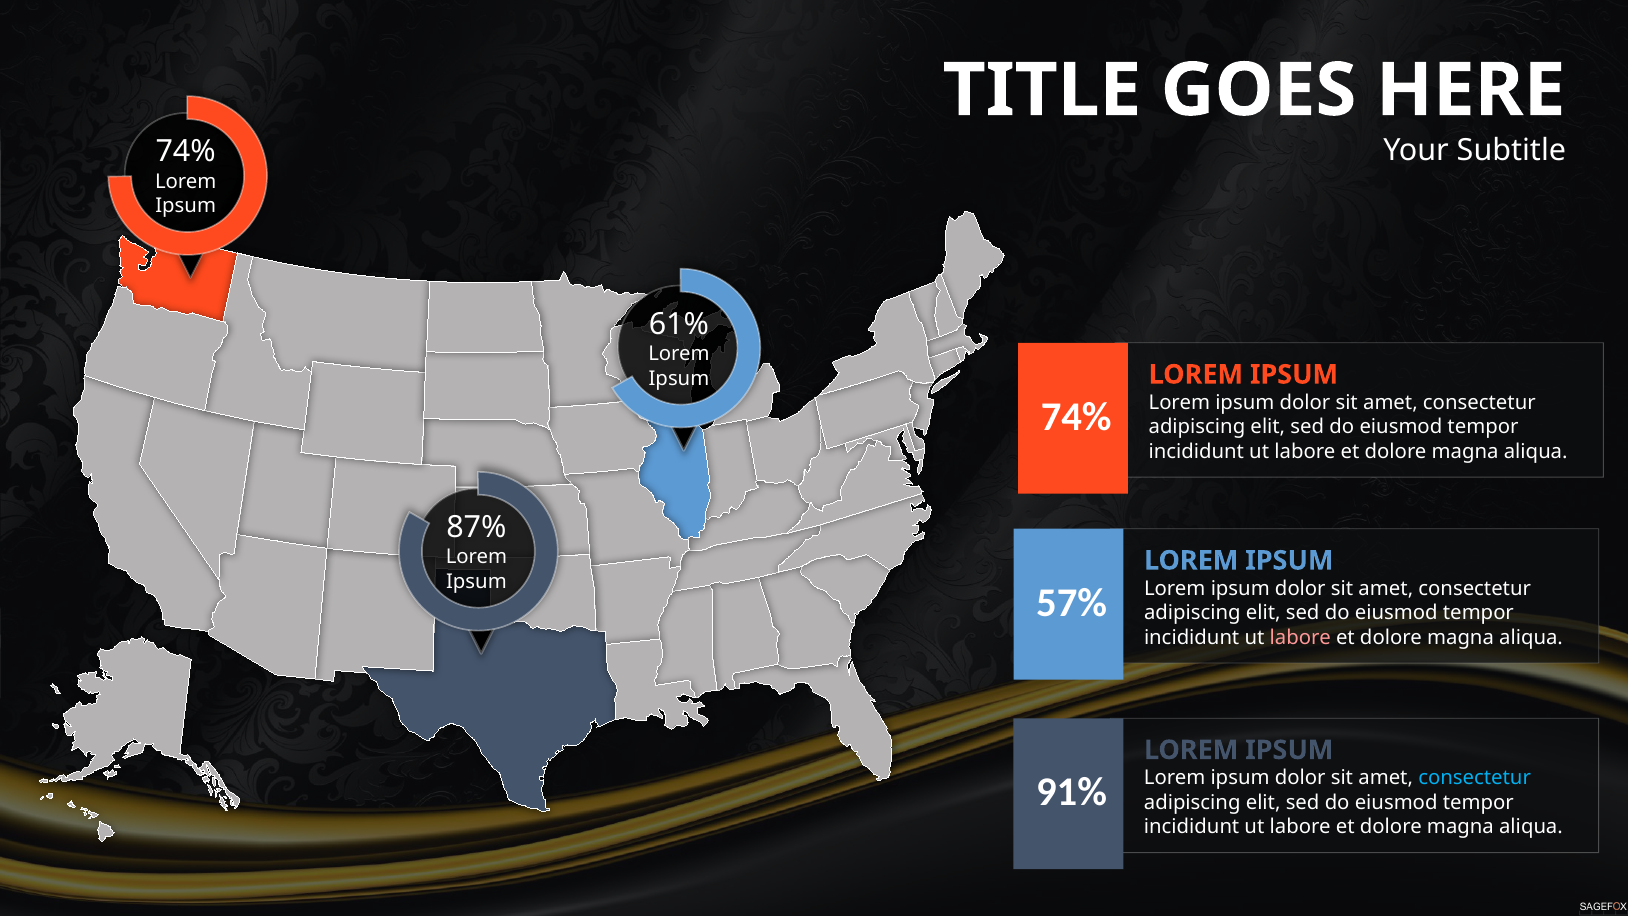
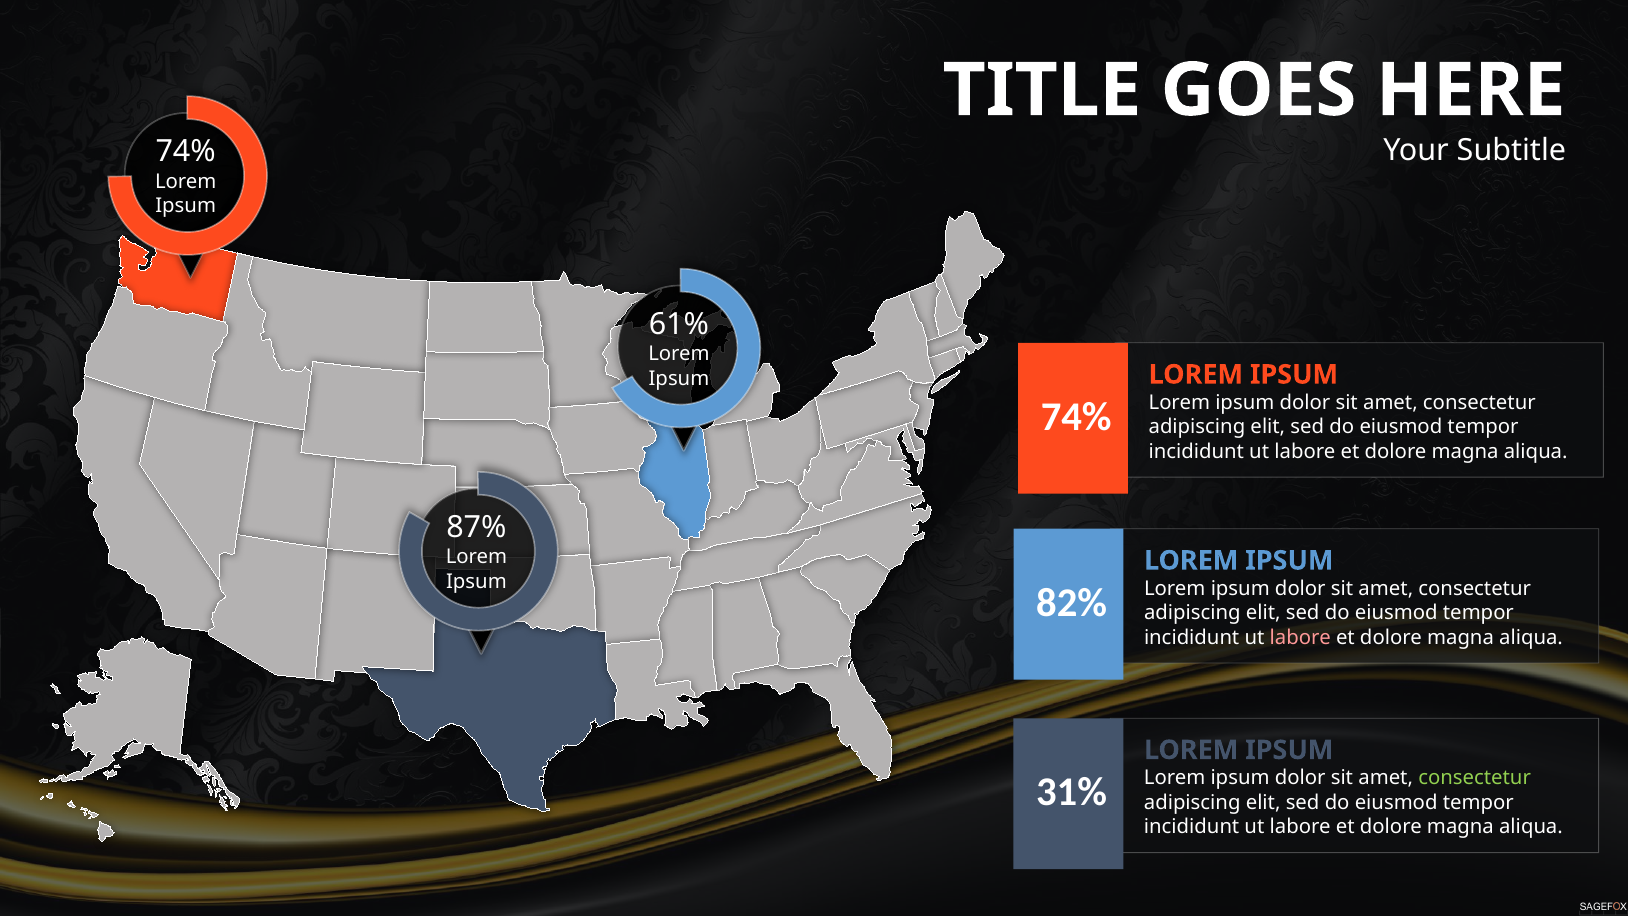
57%: 57% -> 82%
consectetur at (1475, 778) colour: light blue -> light green
91%: 91% -> 31%
